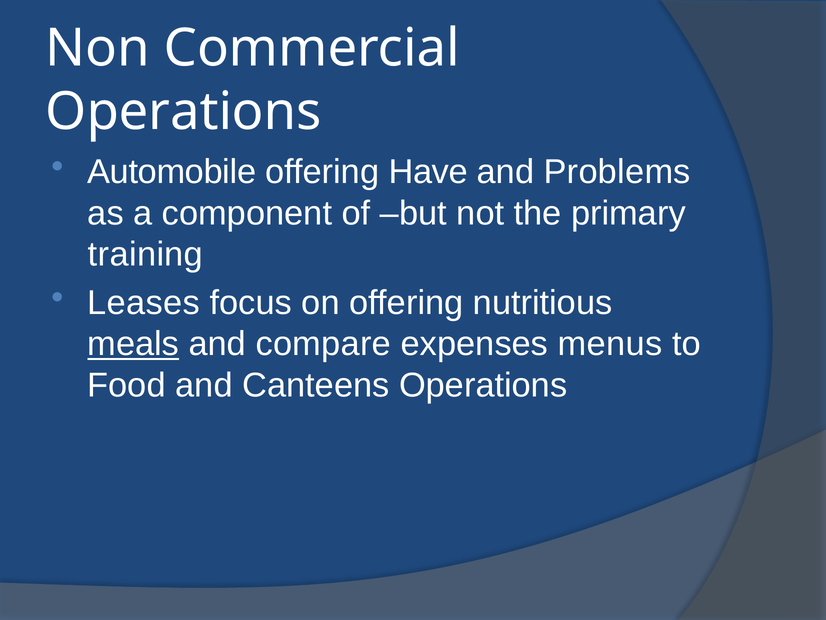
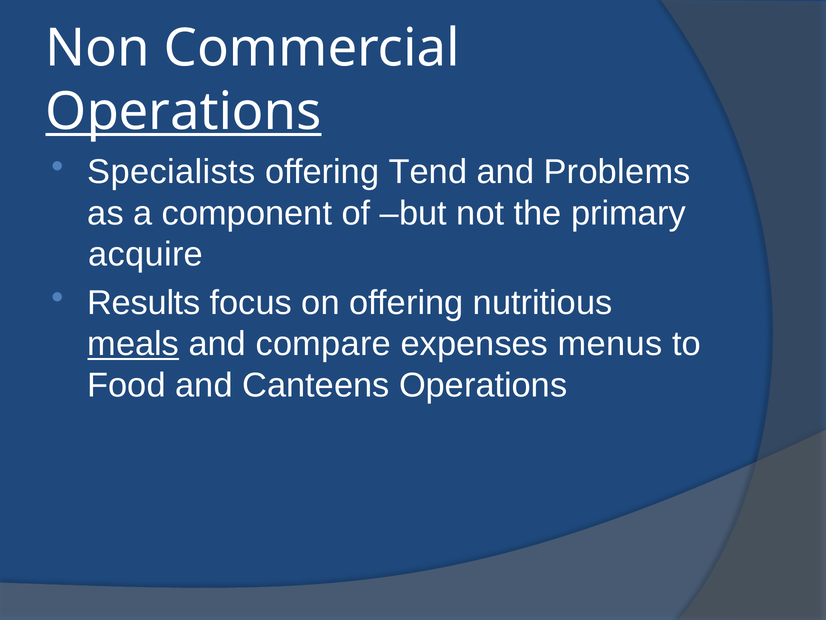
Operations at (183, 112) underline: none -> present
Automobile: Automobile -> Specialists
Have: Have -> Tend
training: training -> acquire
Leases: Leases -> Results
